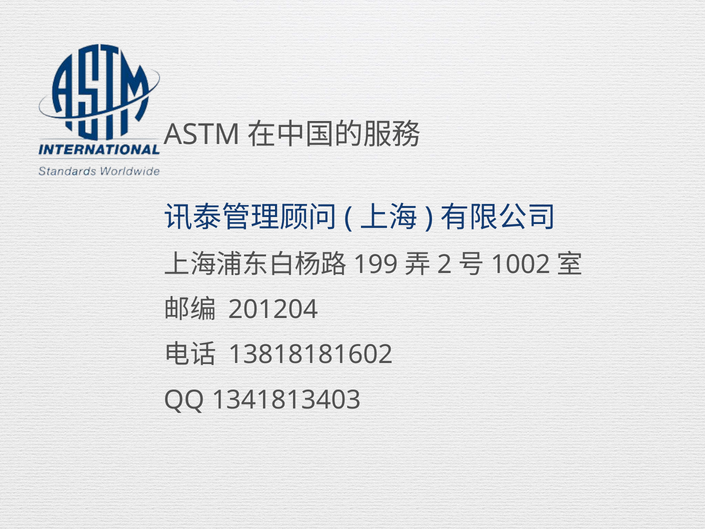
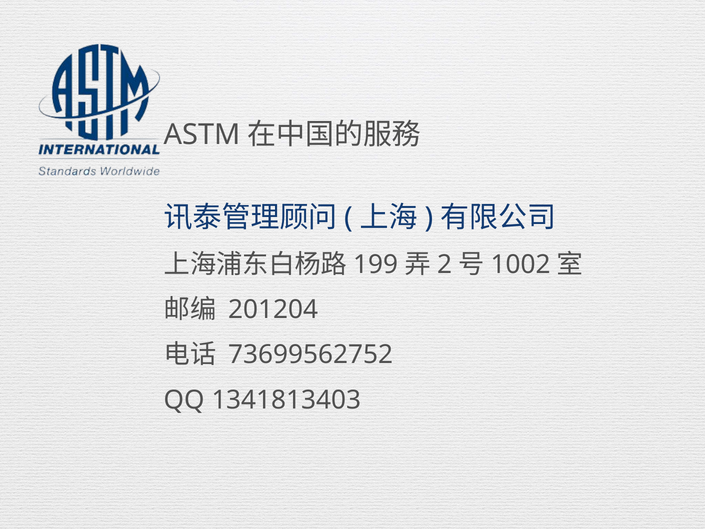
13818181602: 13818181602 -> 73699562752
